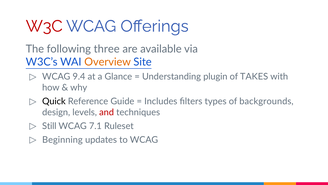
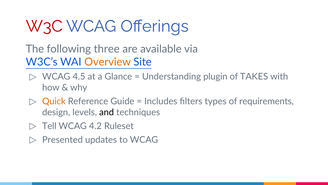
9.4: 9.4 -> 4.5
Quick colour: black -> orange
backgrounds: backgrounds -> requirements
and colour: red -> black
Still: Still -> Tell
7.1: 7.1 -> 4.2
Beginning: Beginning -> Presented
